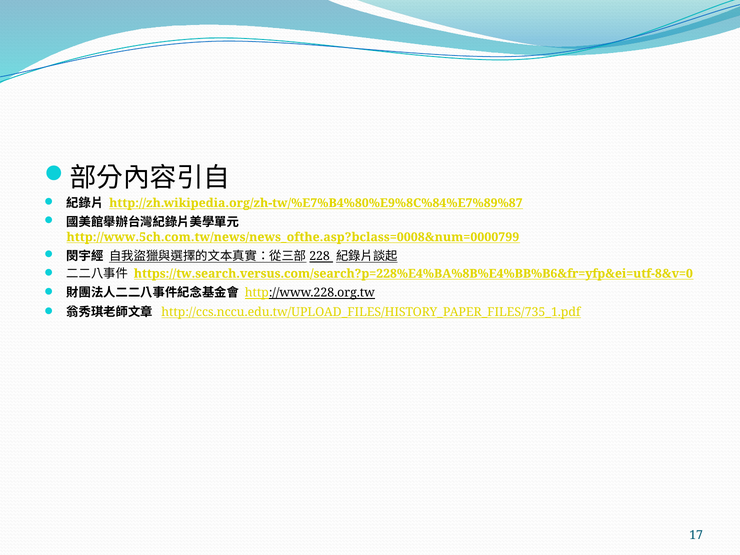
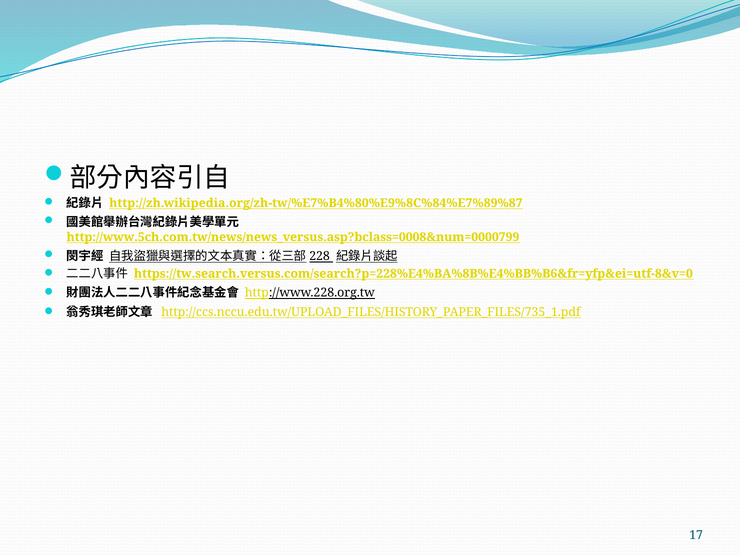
http://www.5ch.com.tw/news/news_ofthe.asp?bclass=0008&num=0000799: http://www.5ch.com.tw/news/news_ofthe.asp?bclass=0008&num=0000799 -> http://www.5ch.com.tw/news/news_versus.asp?bclass=0008&num=0000799
